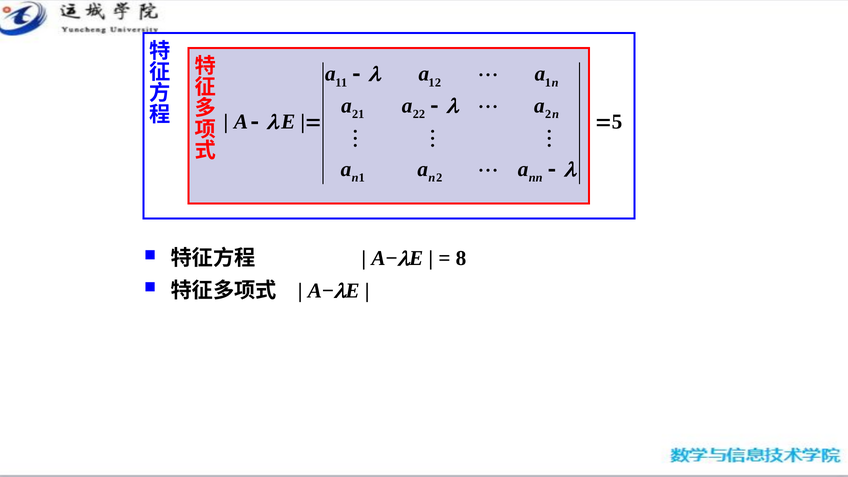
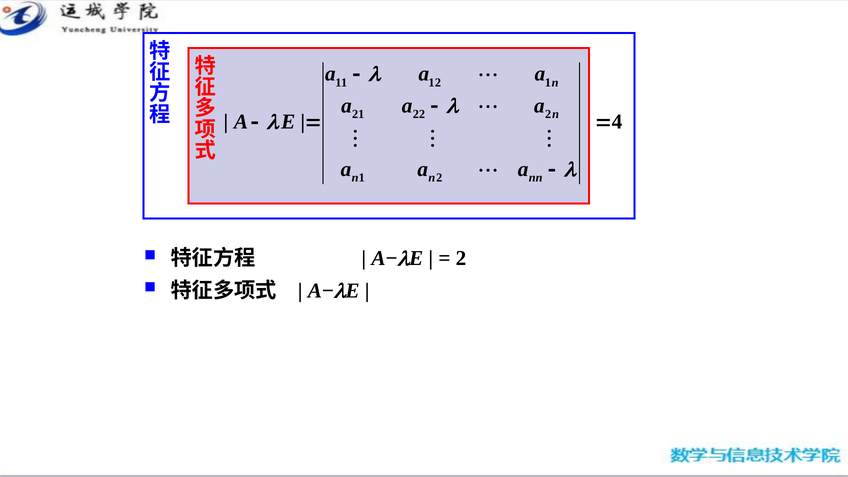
5: 5 -> 4
8 at (461, 258): 8 -> 2
